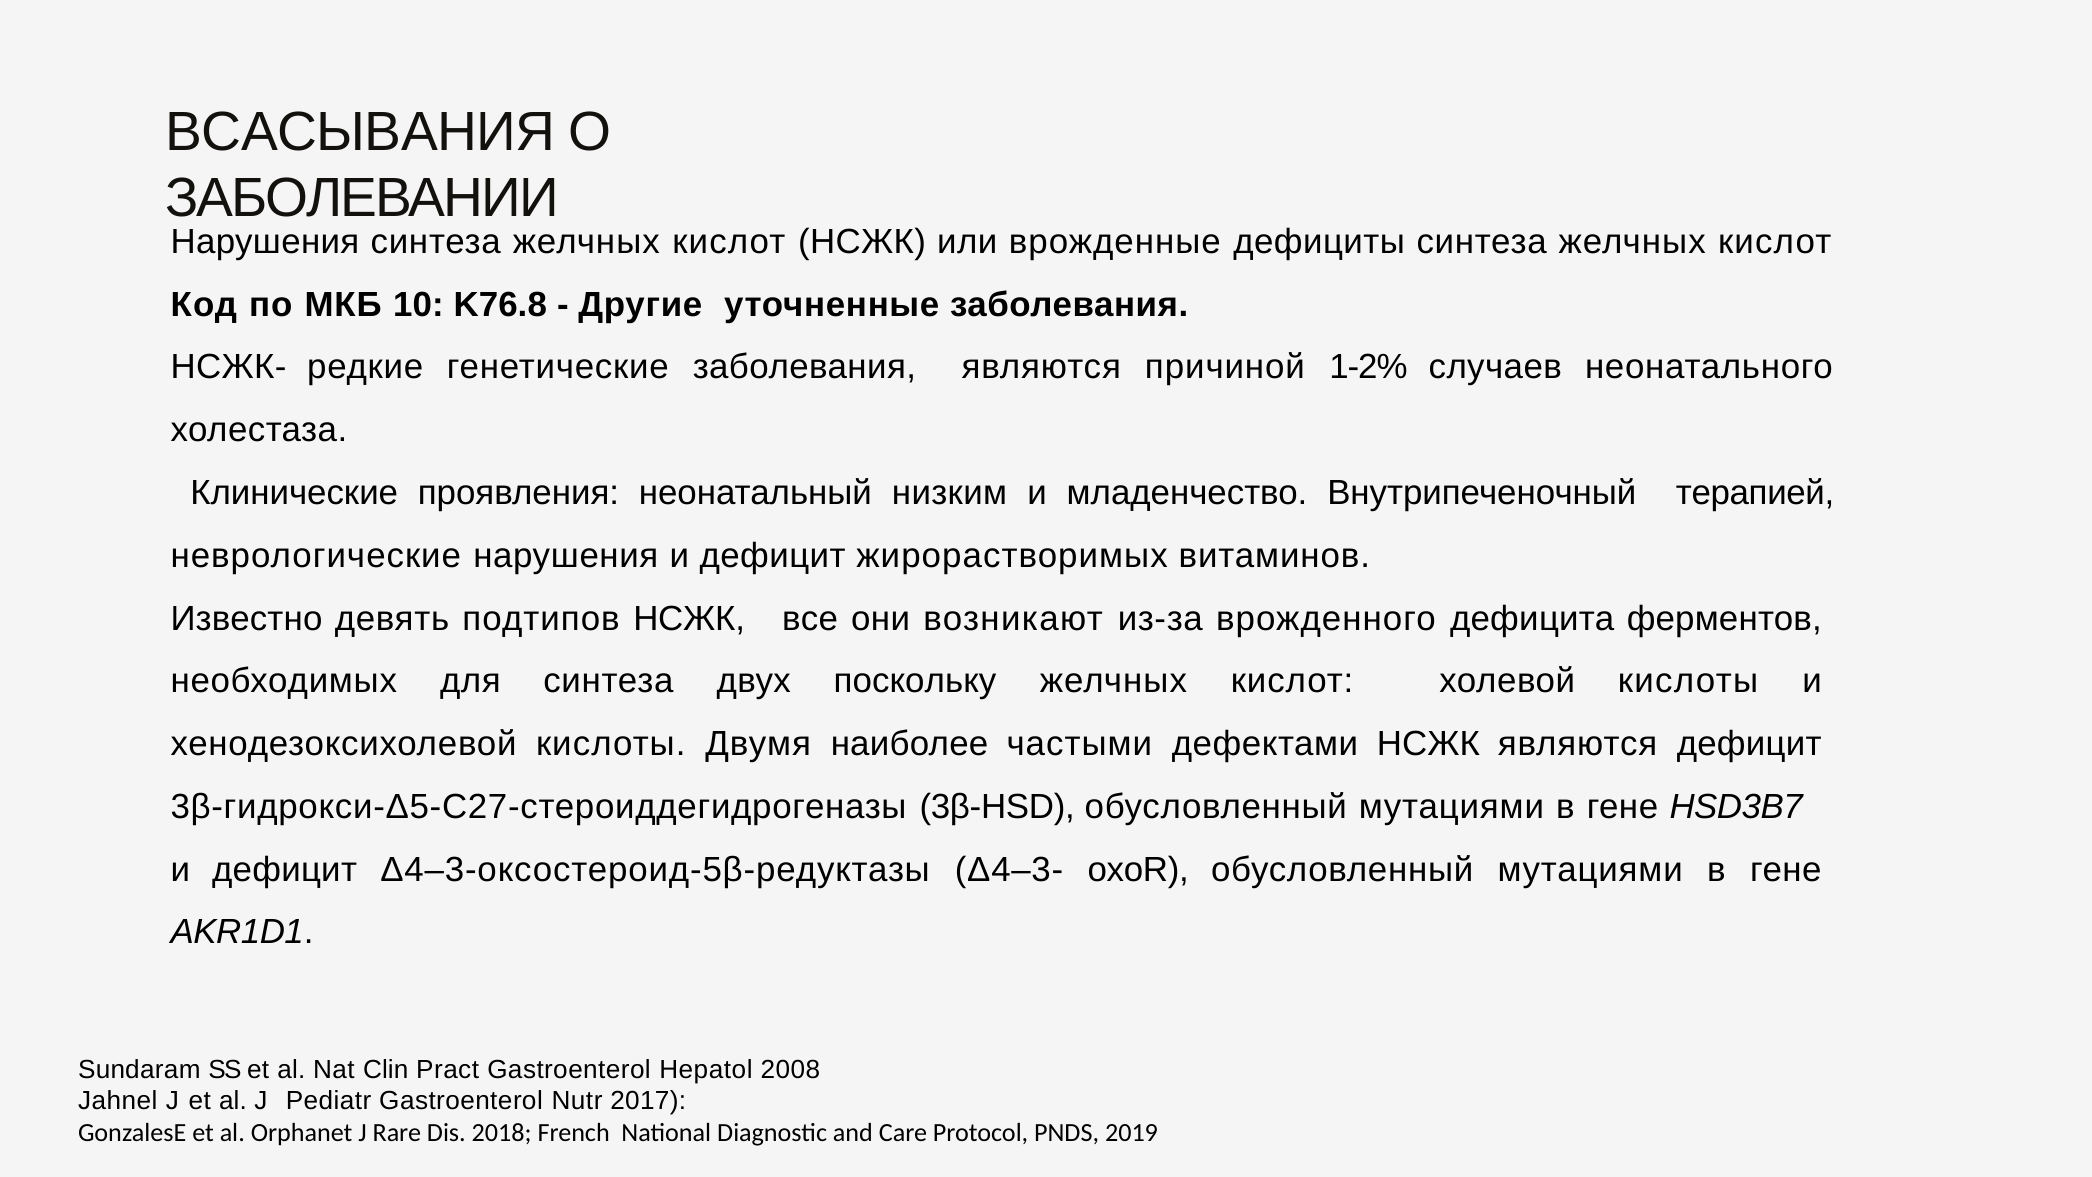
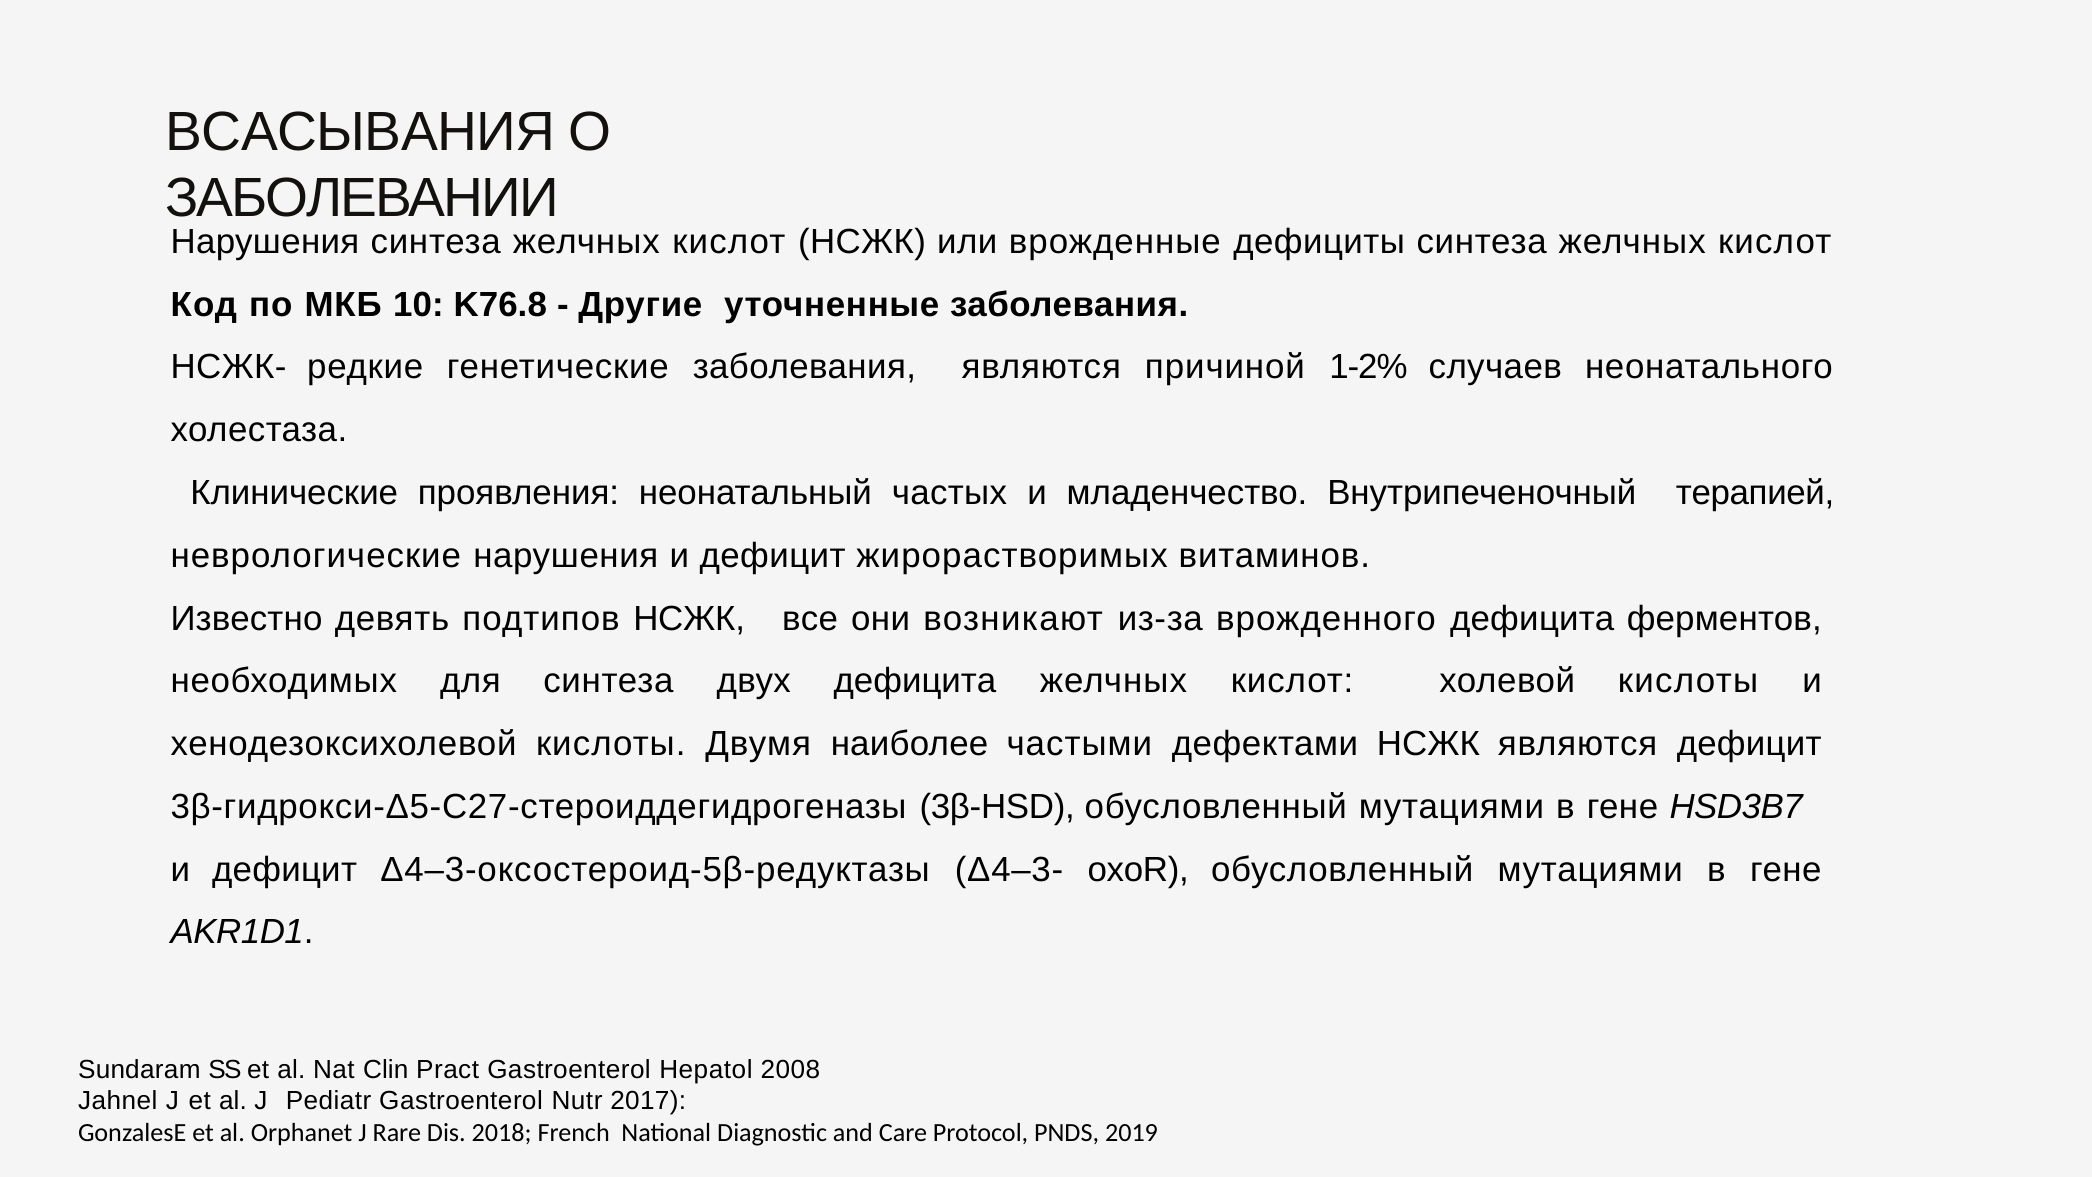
низким: низким -> частых
двух поскольку: поскольку -> дефицита
